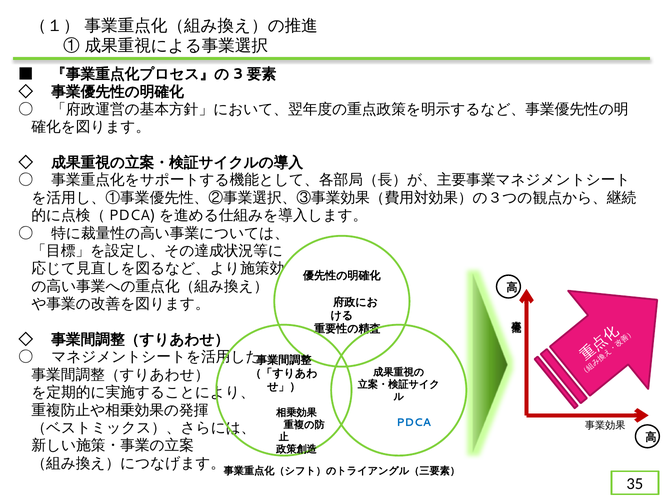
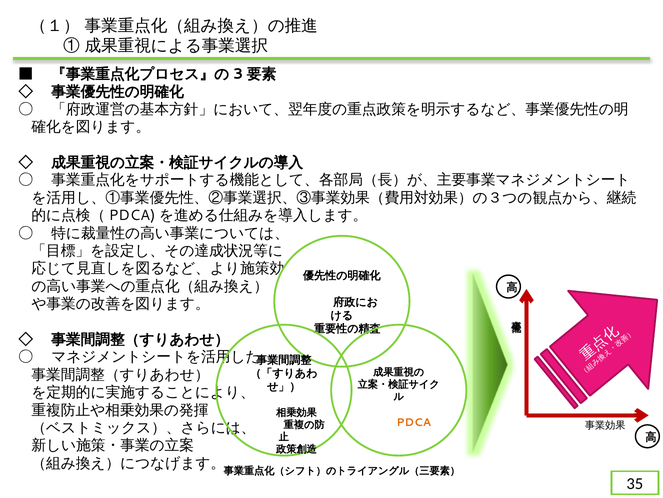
PDCA colour: blue -> orange
